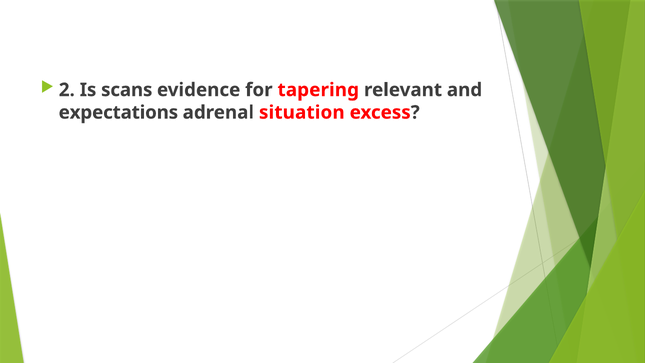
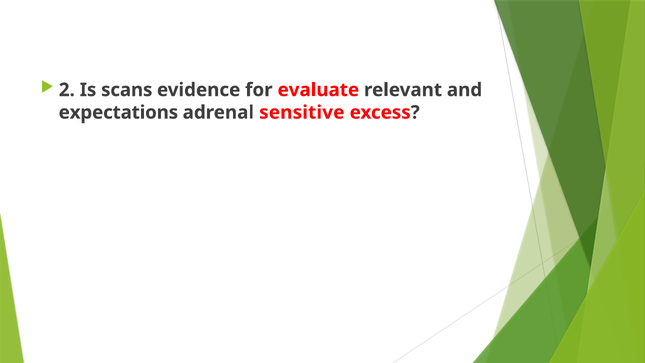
tapering: tapering -> evaluate
situation: situation -> sensitive
